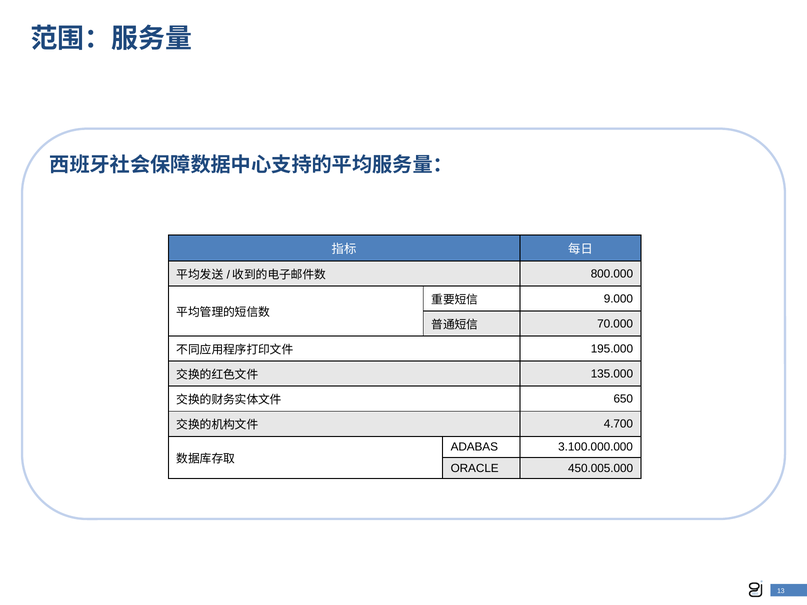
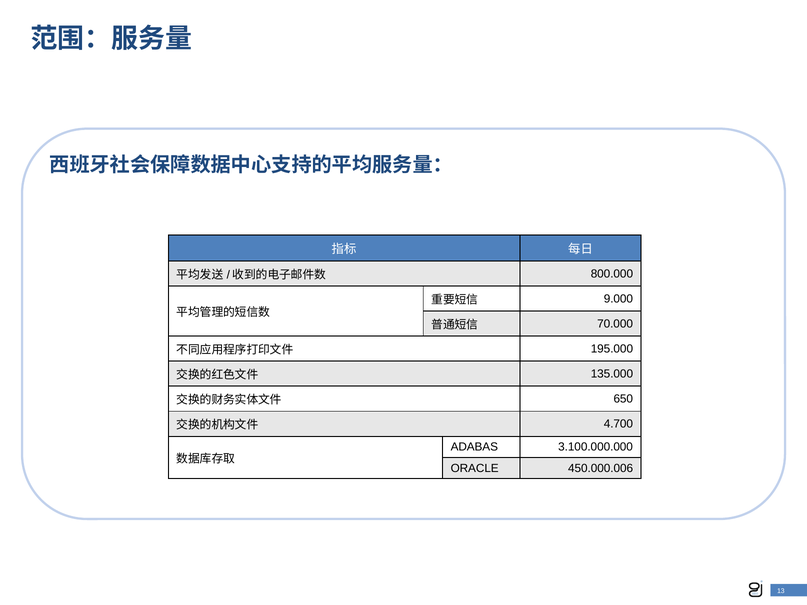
450.005.000: 450.005.000 -> 450.000.006
